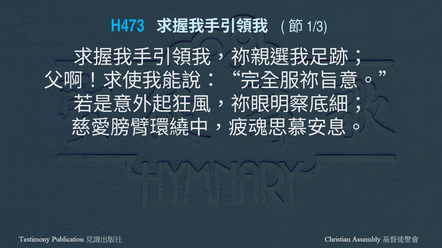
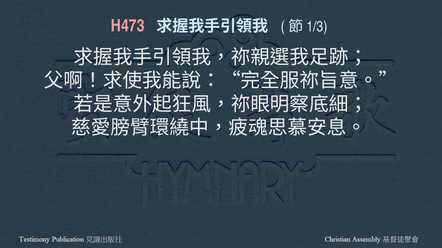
H473 colour: light blue -> pink
